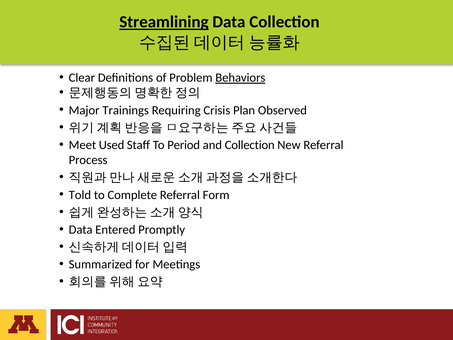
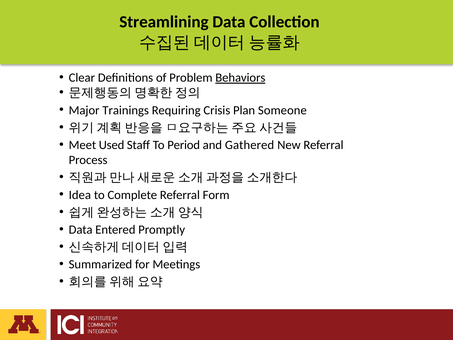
Streamlining underline: present -> none
Observed: Observed -> Someone
and Collection: Collection -> Gathered
Told: Told -> Idea
